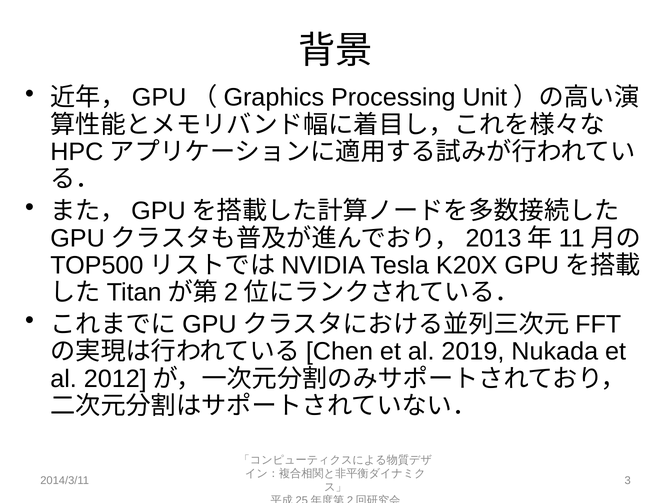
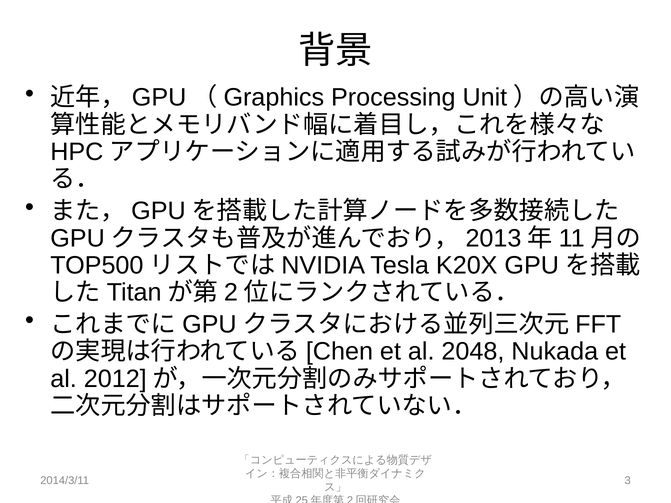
2019: 2019 -> 2048
